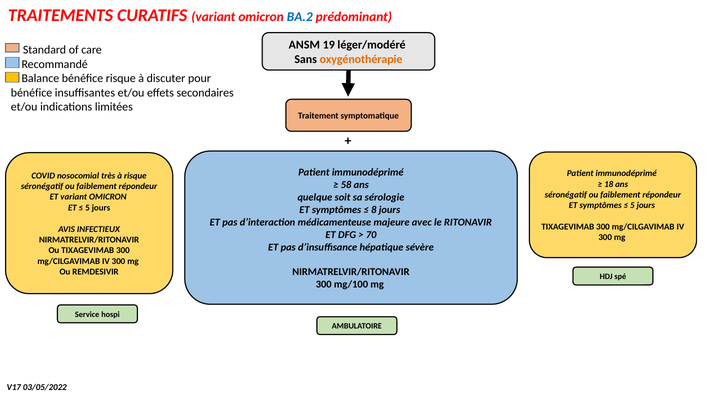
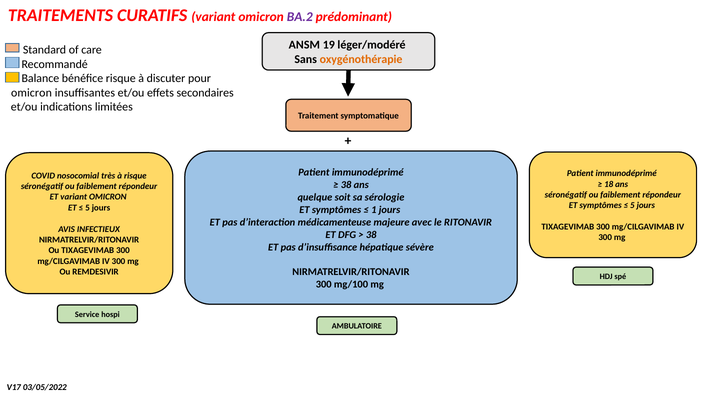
BA.2 colour: blue -> purple
bénéfice at (32, 93): bénéfice -> omicron
58 at (346, 185): 58 -> 38
8: 8 -> 1
70 at (371, 235): 70 -> 38
